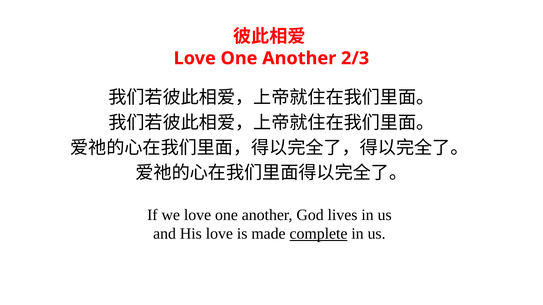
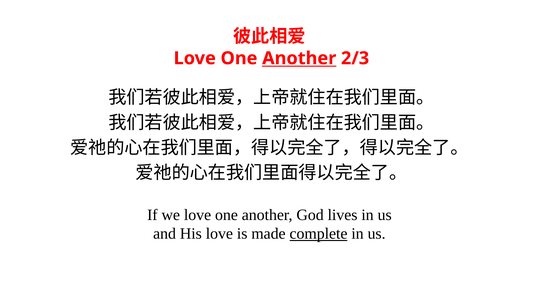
Another at (299, 58) underline: none -> present
